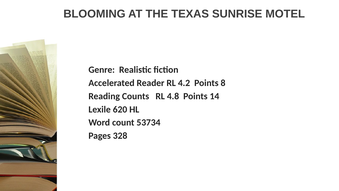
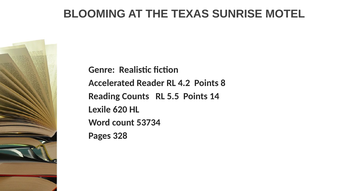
4.8: 4.8 -> 5.5
